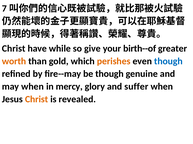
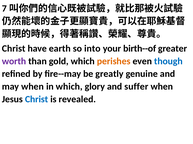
while: while -> earth
give: give -> into
worth colour: orange -> purple
be though: though -> greatly
in mercy: mercy -> which
Christ at (37, 100) colour: orange -> blue
